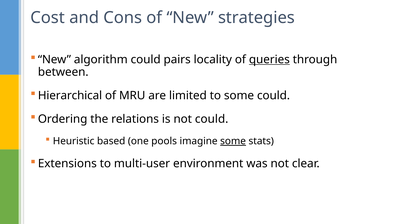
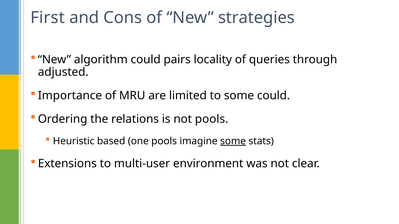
Cost: Cost -> First
queries underline: present -> none
between: between -> adjusted
Hierarchical: Hierarchical -> Importance
not could: could -> pools
